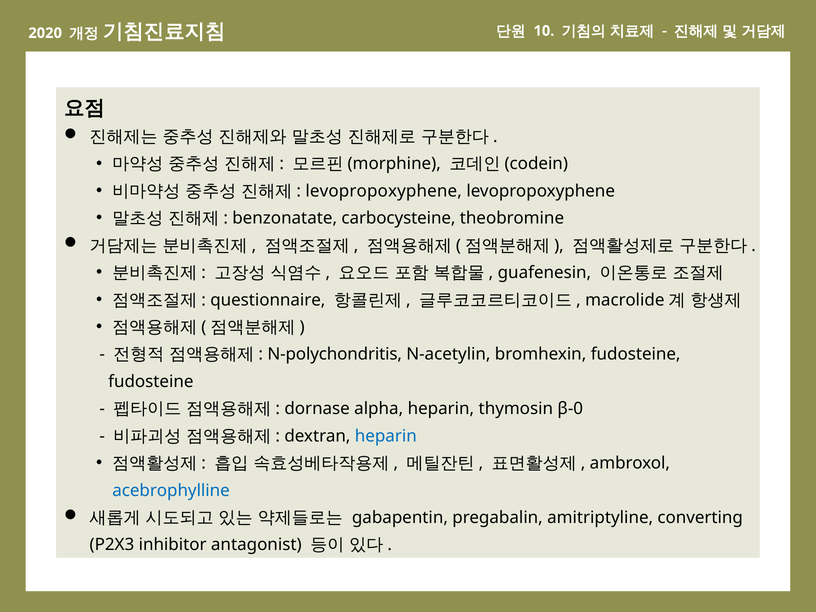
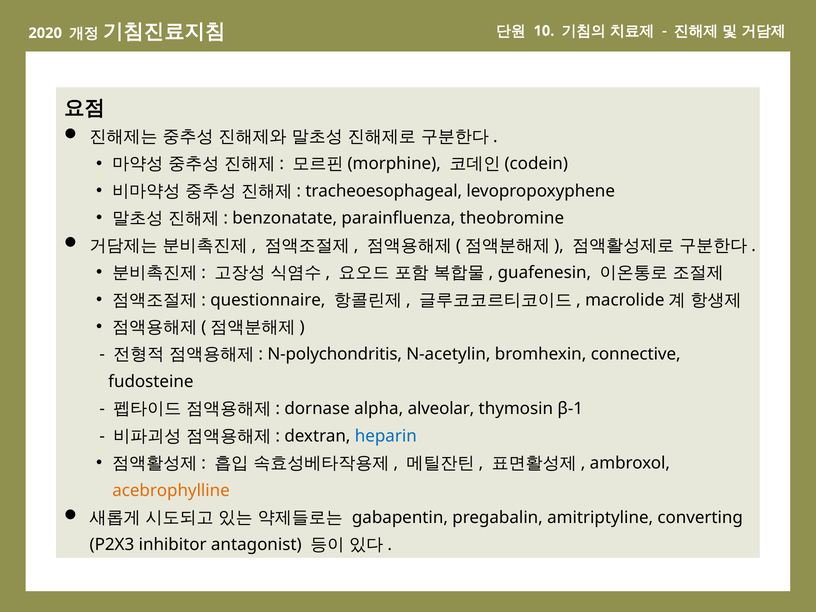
levopropoxyphene at (384, 191): levopropoxyphene -> tracheoesophageal
carbocysteine: carbocysteine -> parainfluenza
bromhexin fudosteine: fudosteine -> connective
alpha heparin: heparin -> alveolar
β-0: β-0 -> β-1
acebrophylline colour: blue -> orange
